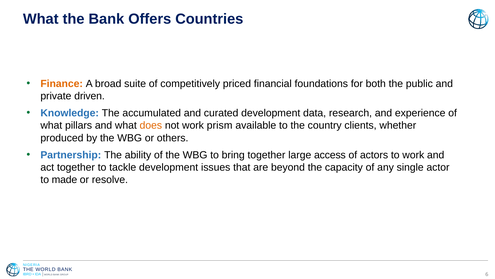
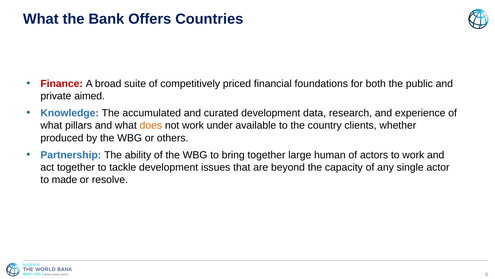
Finance colour: orange -> red
driven: driven -> aimed
prism: prism -> under
access: access -> human
